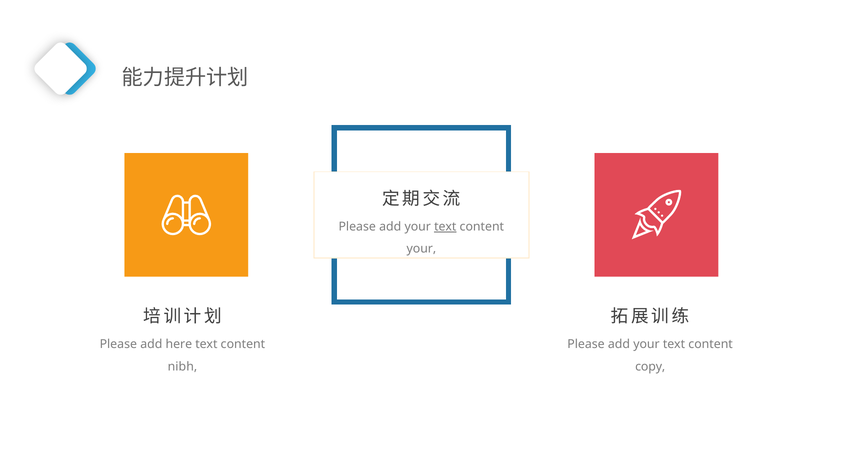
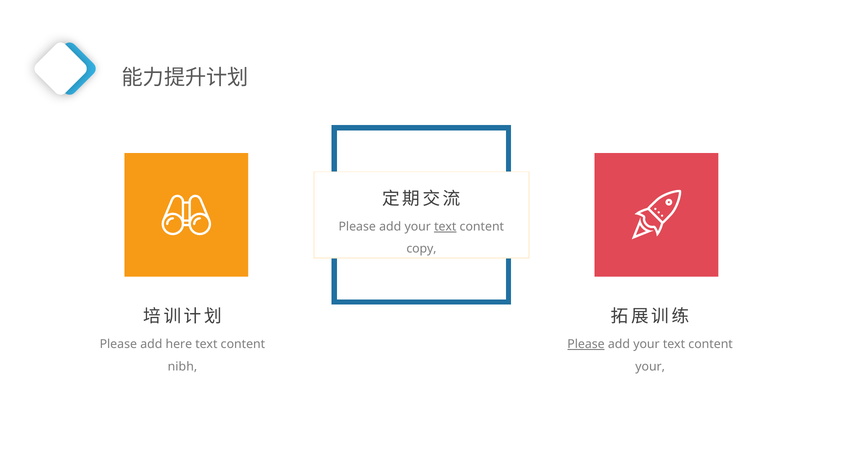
your at (421, 249): your -> copy
Please at (586, 345) underline: none -> present
copy at (650, 367): copy -> your
